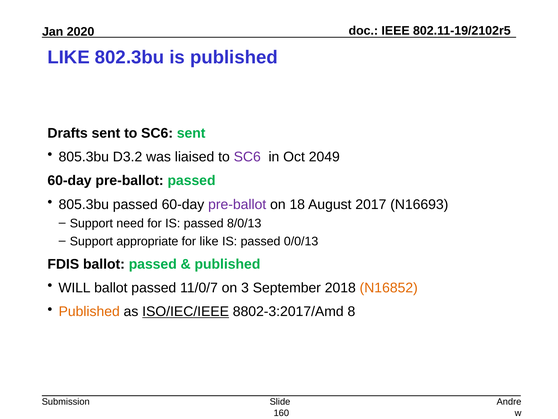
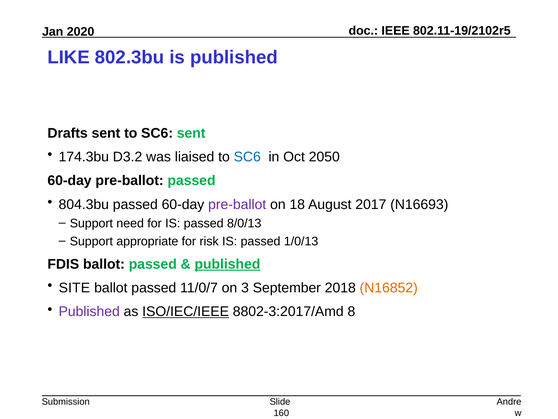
805.3bu at (84, 157): 805.3bu -> 174.3bu
SC6 at (247, 157) colour: purple -> blue
2049: 2049 -> 2050
805.3bu at (84, 204): 805.3bu -> 804.3bu
for like: like -> risk
0/0/13: 0/0/13 -> 1/0/13
published at (227, 264) underline: none -> present
WILL: WILL -> SITE
Published at (89, 311) colour: orange -> purple
